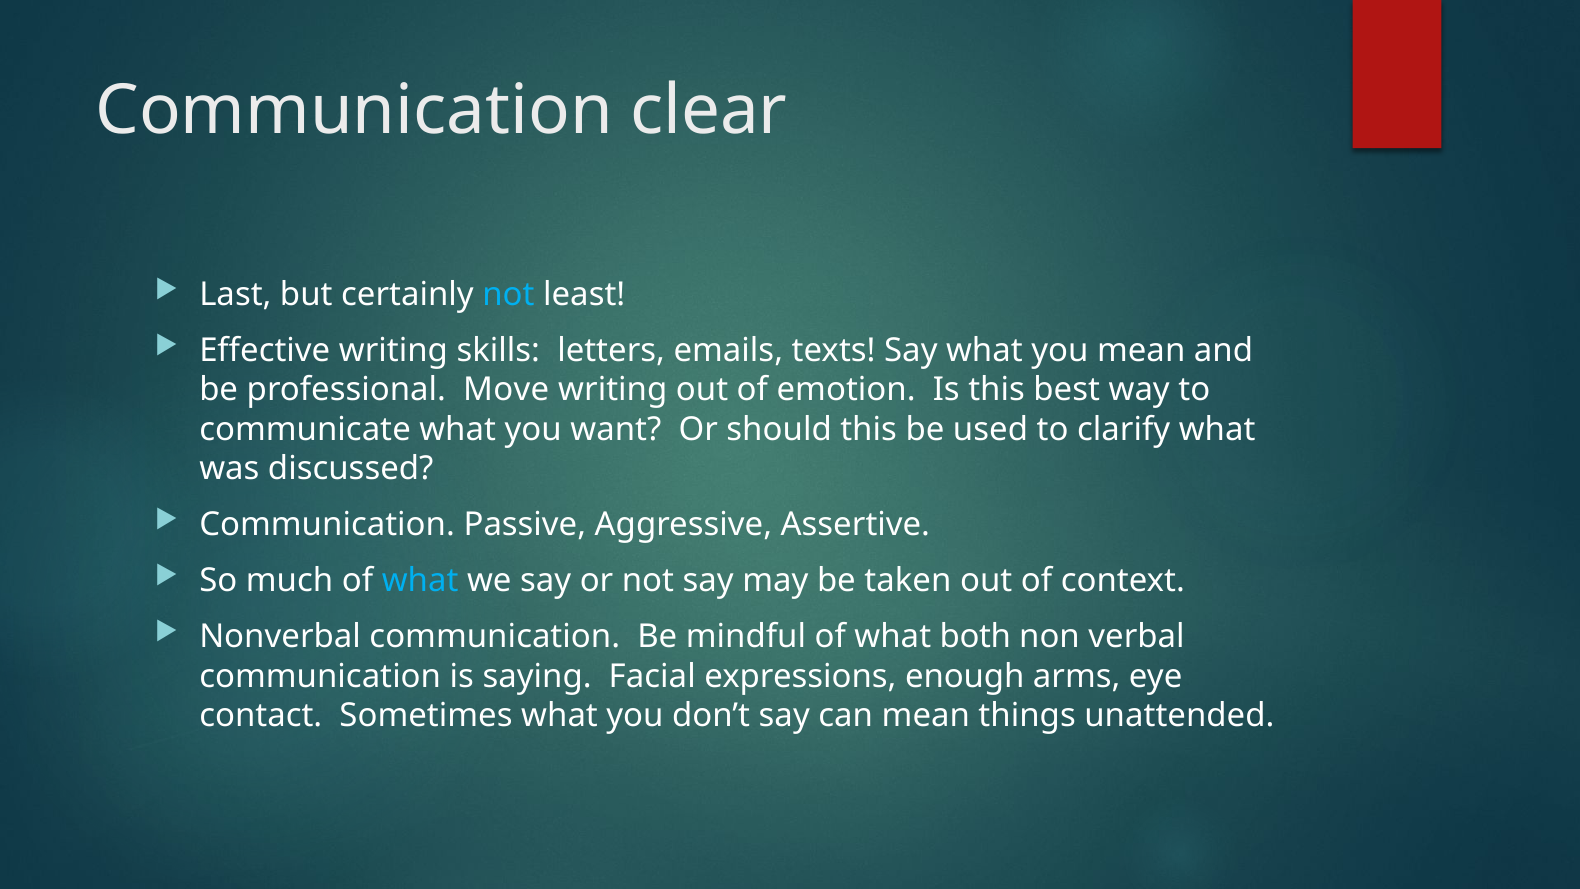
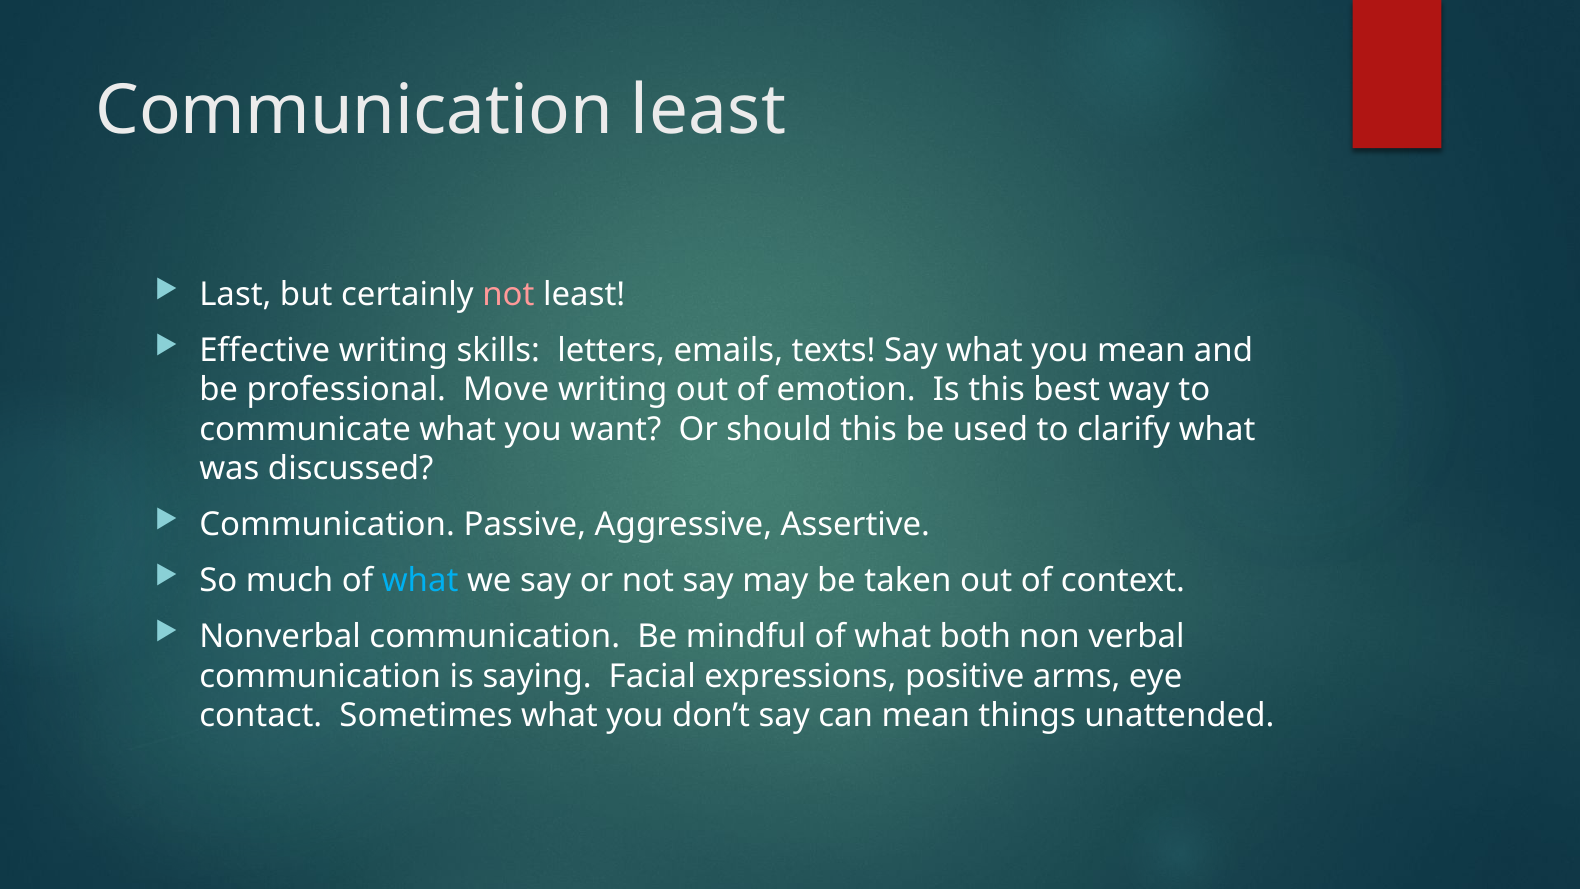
Communication clear: clear -> least
not at (508, 294) colour: light blue -> pink
enough: enough -> positive
